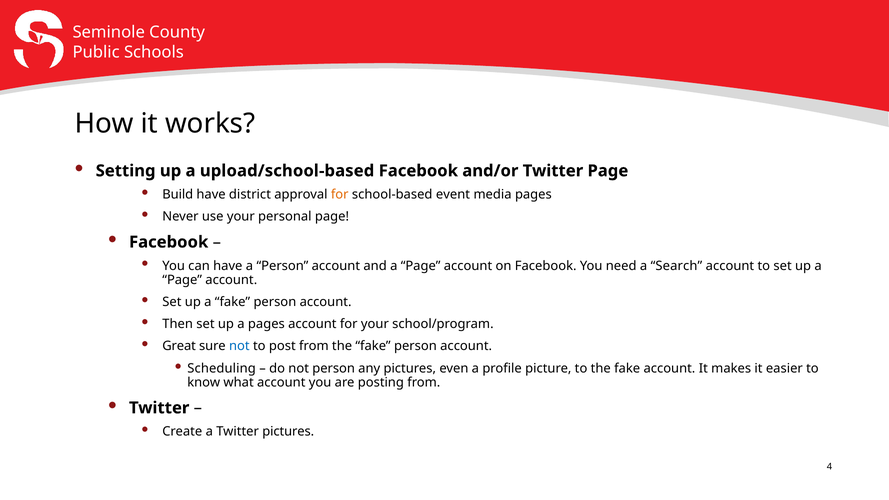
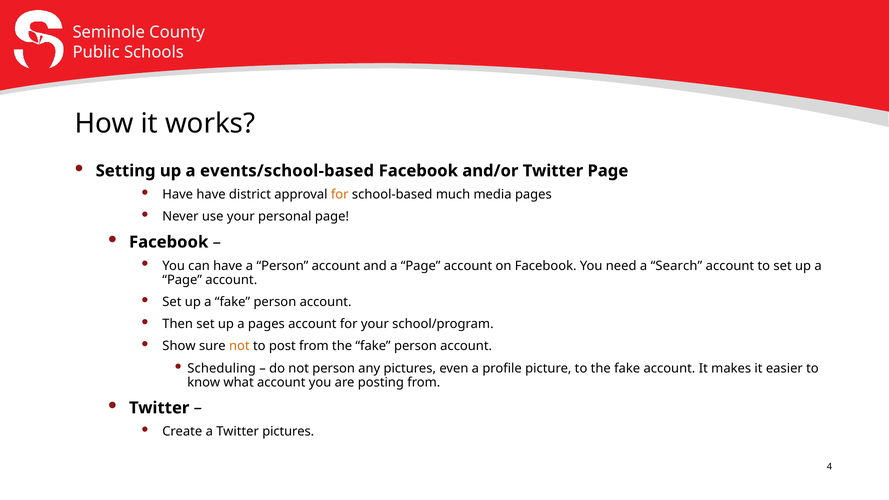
upload/school-based: upload/school-based -> events/school-based
Build at (178, 194): Build -> Have
event: event -> much
Great: Great -> Show
not at (239, 346) colour: blue -> orange
